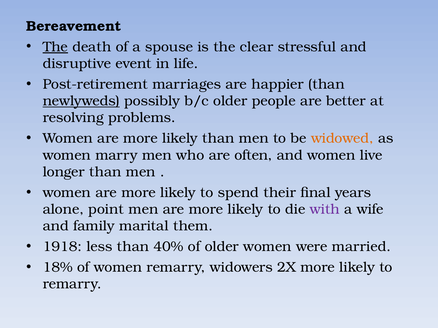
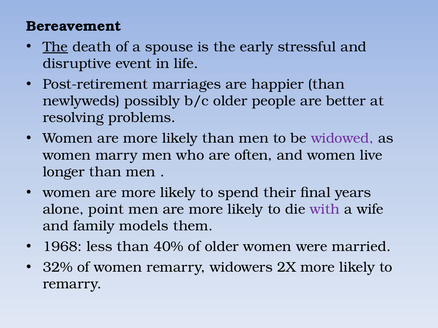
clear: clear -> early
newlyweds underline: present -> none
widowed colour: orange -> purple
marital: marital -> models
1918: 1918 -> 1968
18%: 18% -> 32%
